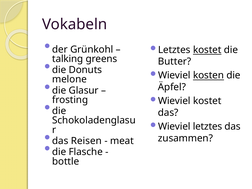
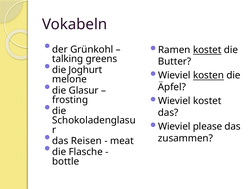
Letztes at (174, 50): Letztes -> Ramen
Donuts: Donuts -> Joghurt
Wieviel letztes: letztes -> please
